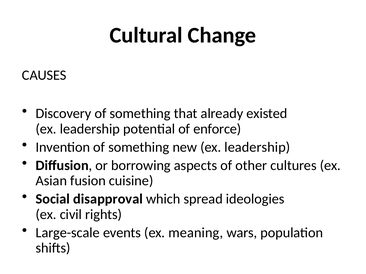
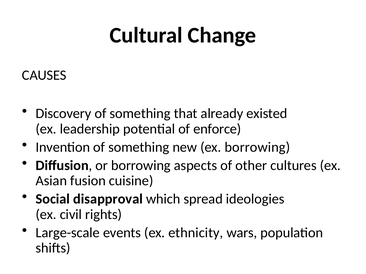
new ex leadership: leadership -> borrowing
meaning: meaning -> ethnicity
